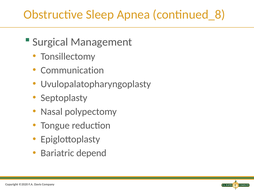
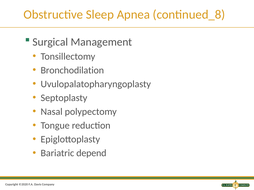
Communication: Communication -> Bronchodilation
